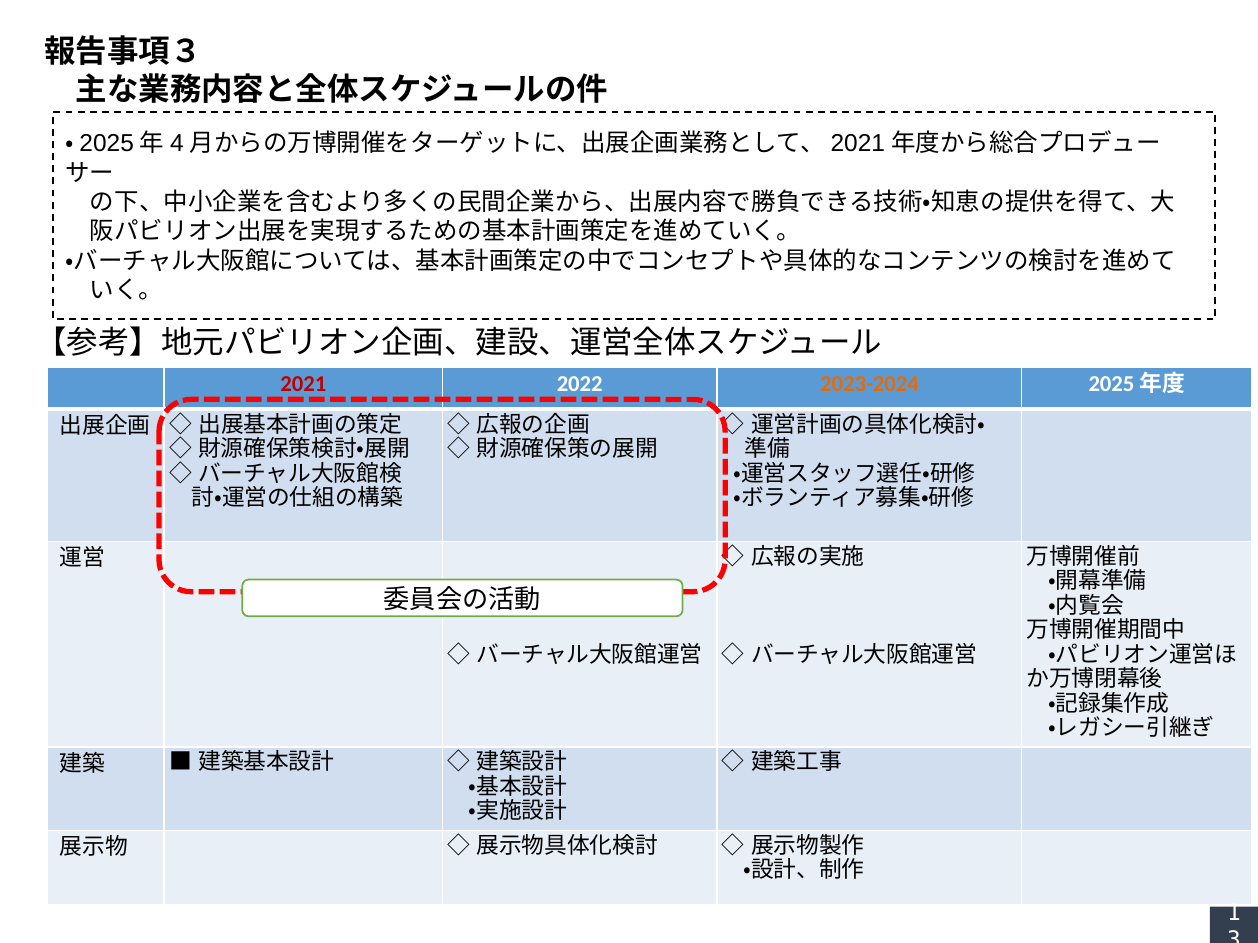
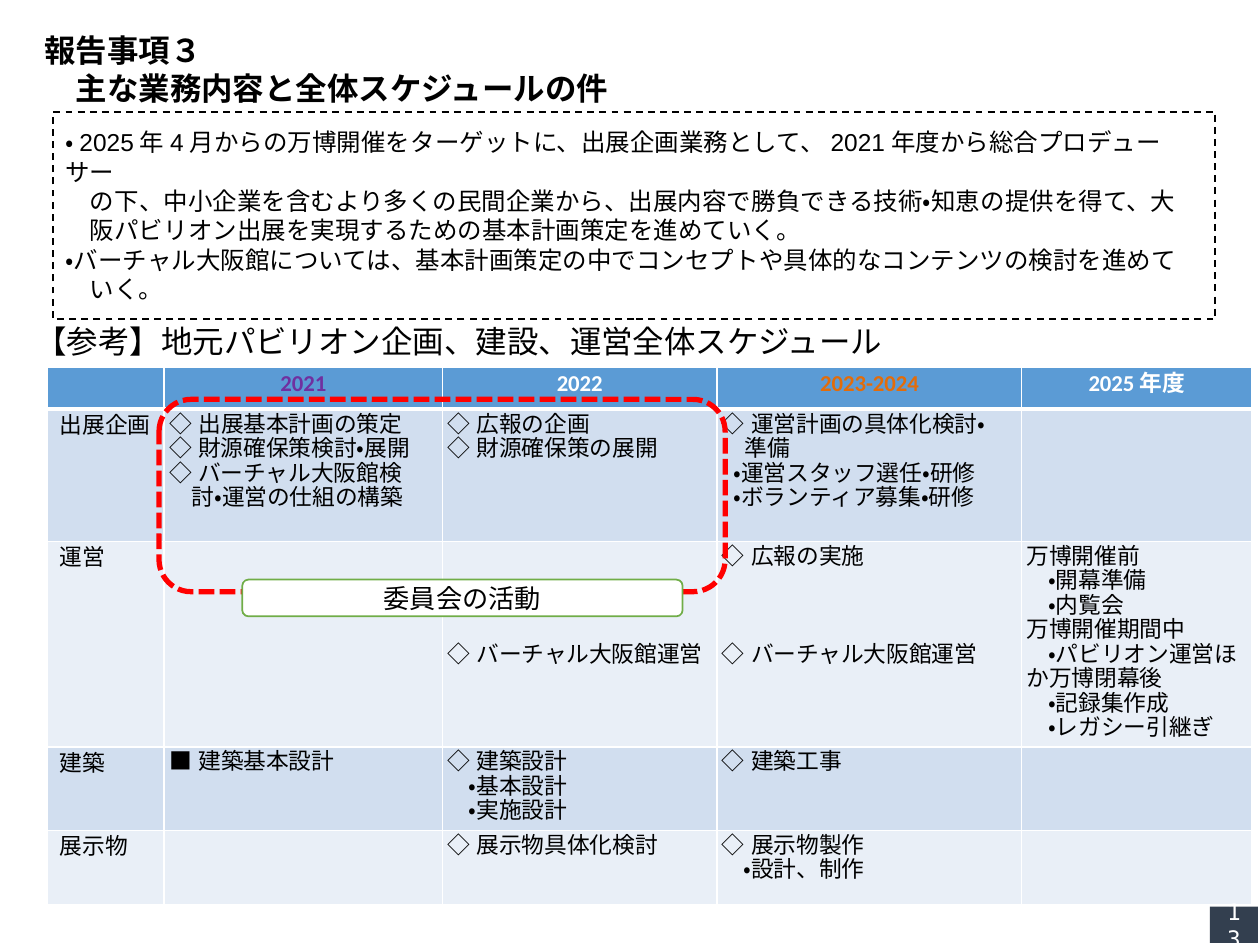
2021 colour: red -> purple
